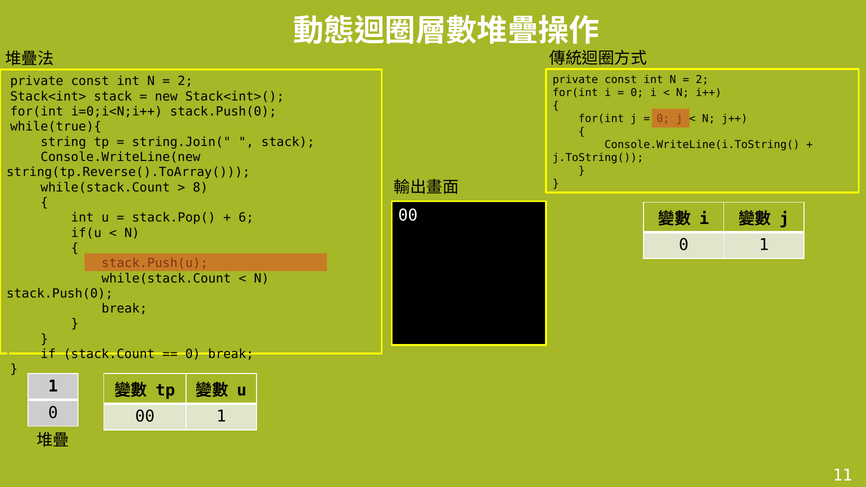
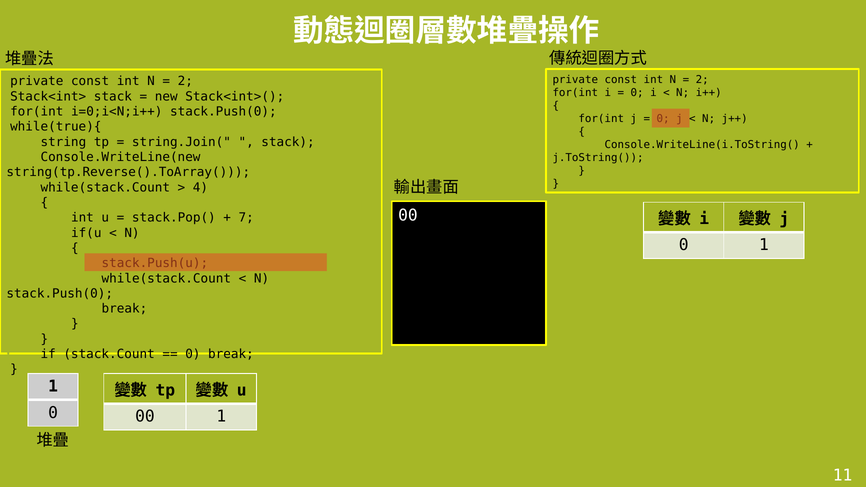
8: 8 -> 4
6: 6 -> 7
